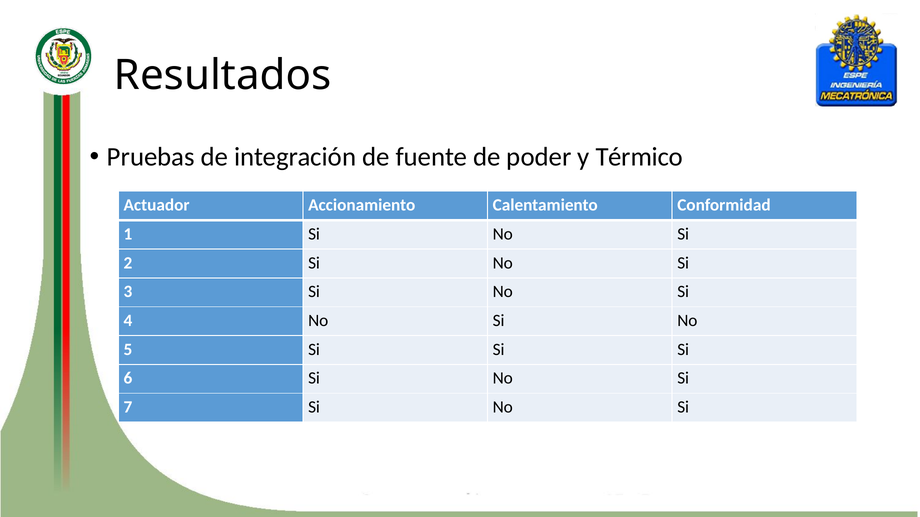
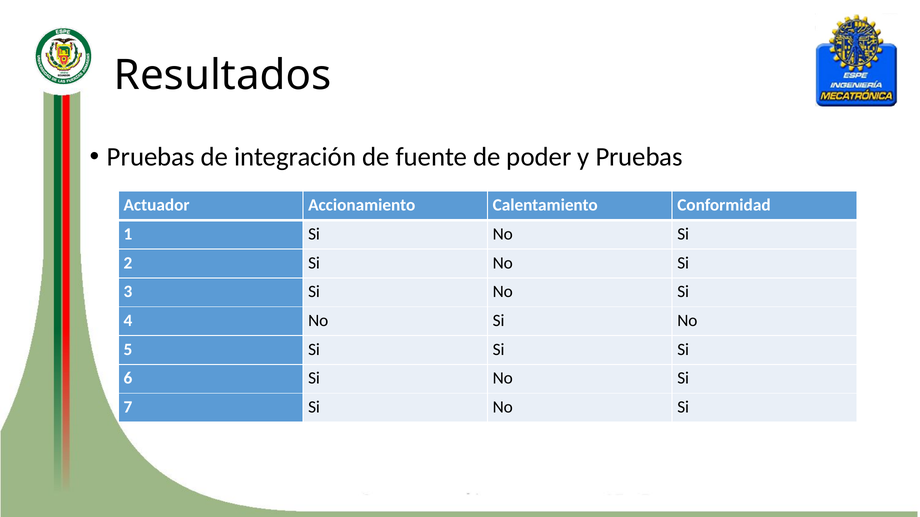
y Térmico: Térmico -> Pruebas
